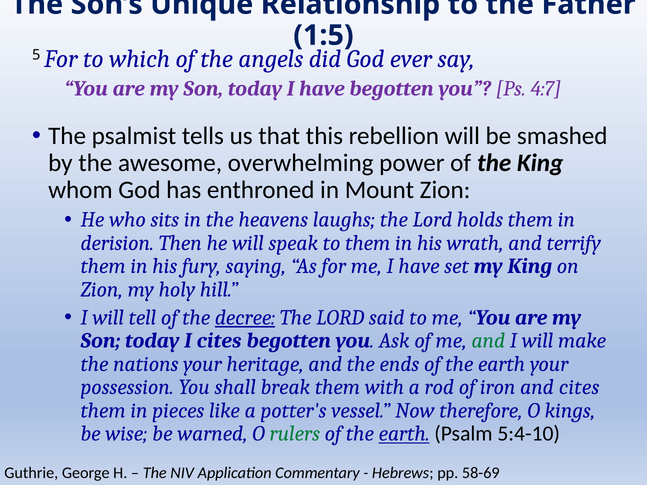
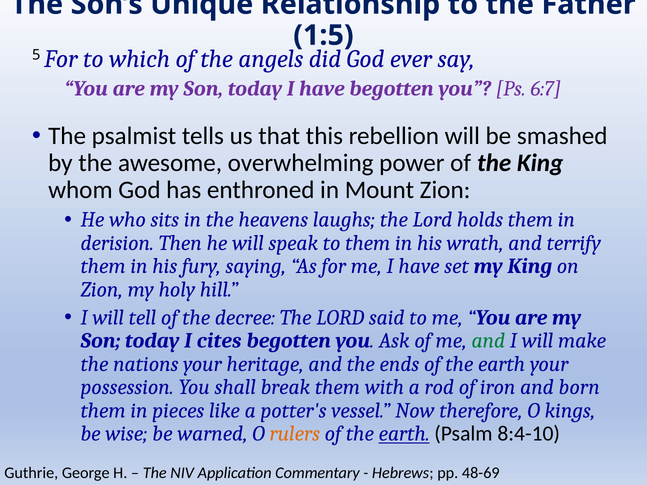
4:7: 4:7 -> 6:7
decree underline: present -> none
and cites: cites -> born
rulers colour: green -> orange
5:4-10: 5:4-10 -> 8:4-10
58-69: 58-69 -> 48-69
